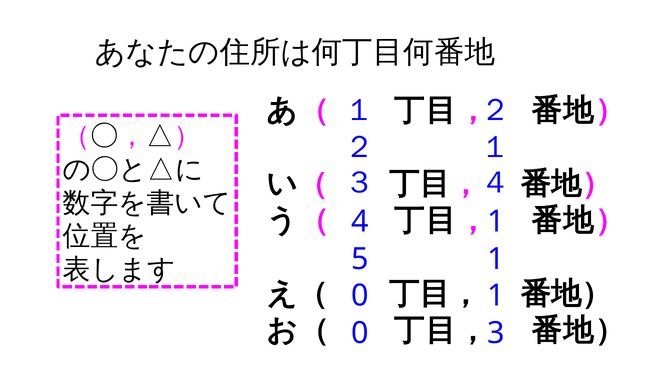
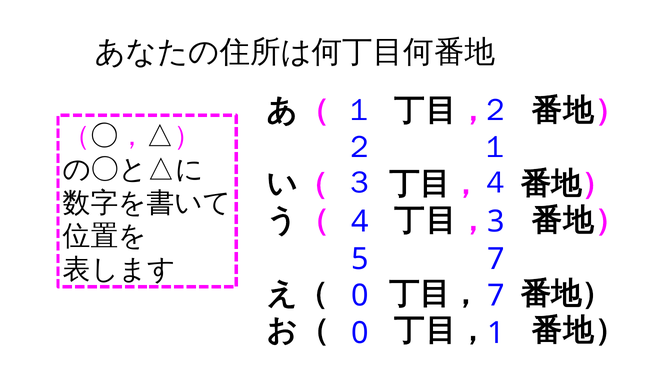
4 1: 1 -> 3
5 1: 1 -> 7
0 1: 1 -> 7
3: 3 -> 1
